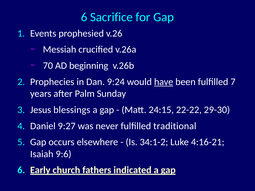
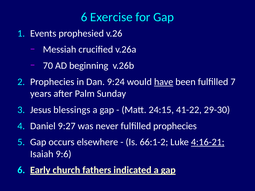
Sacrifice: Sacrifice -> Exercise
22-22: 22-22 -> 41-22
fulfilled traditional: traditional -> prophecies
34:1-2: 34:1-2 -> 66:1-2
4:16-21 underline: none -> present
